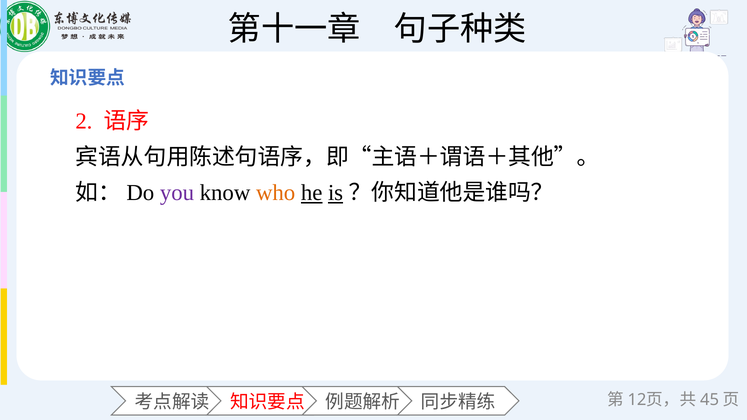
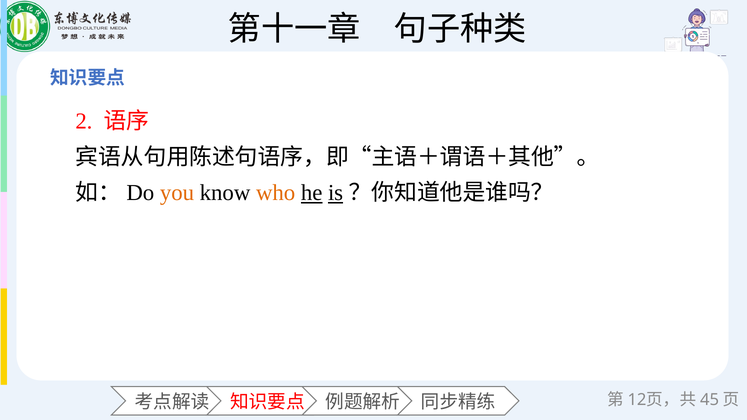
you colour: purple -> orange
